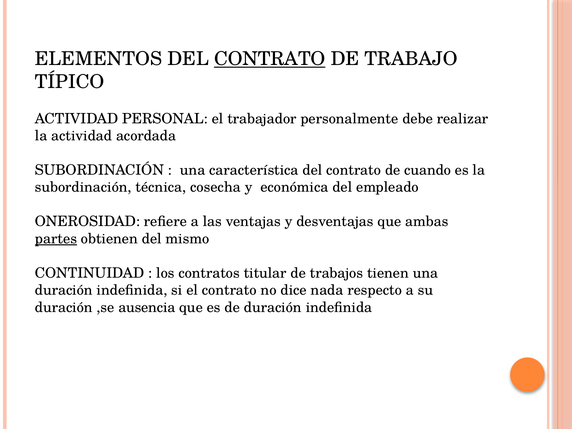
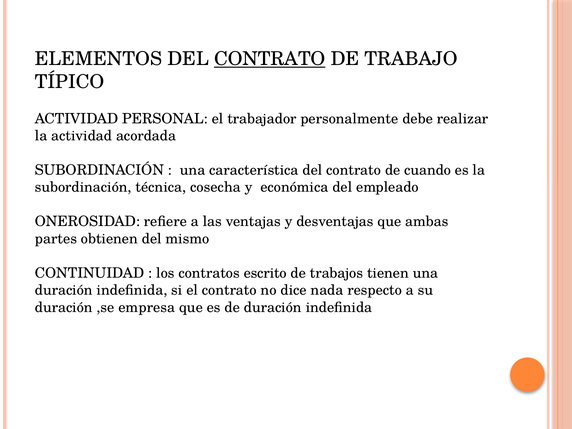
partes underline: present -> none
titular: titular -> escrito
ausencia: ausencia -> empresa
